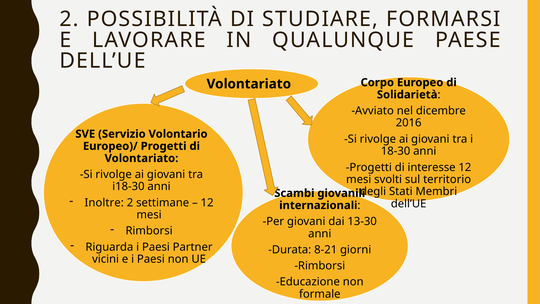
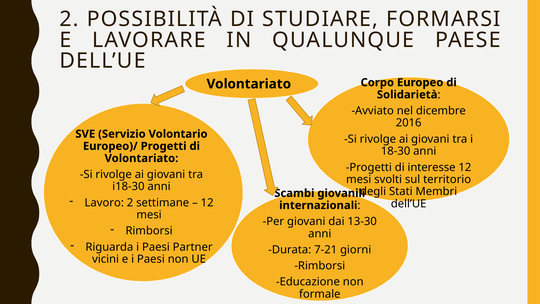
Inoltre: Inoltre -> Lavoro
8-21: 8-21 -> 7-21
